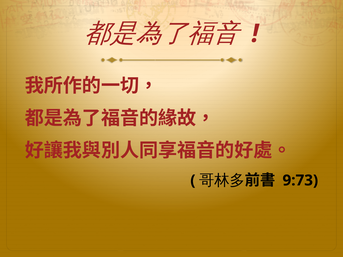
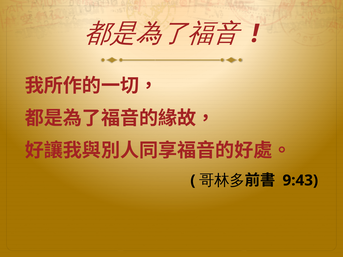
9:73: 9:73 -> 9:43
